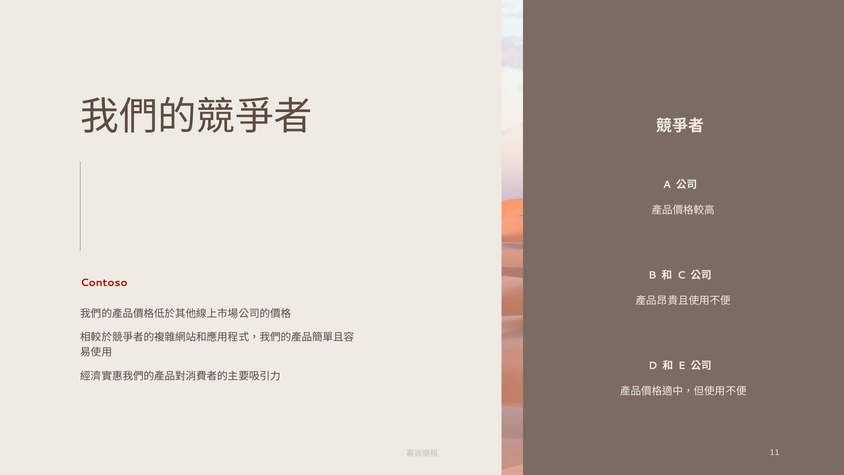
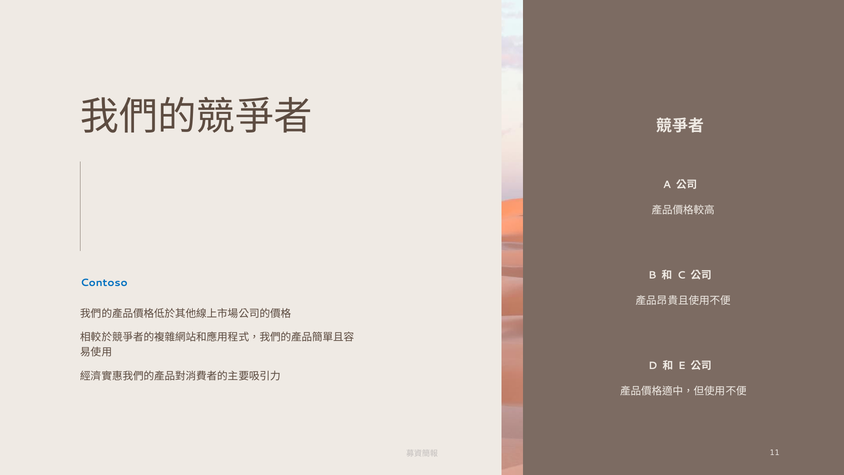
Contoso colour: red -> blue
